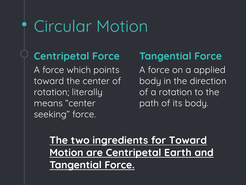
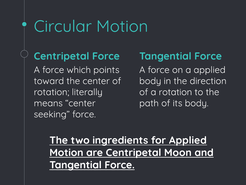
for Toward: Toward -> Applied
Earth: Earth -> Moon
